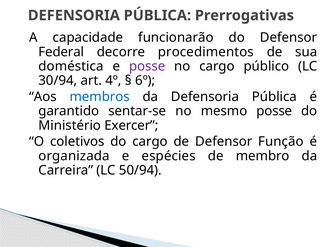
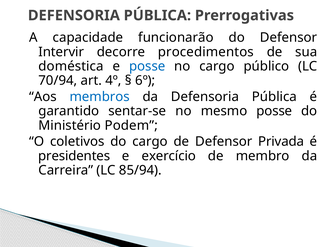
Federal: Federal -> Intervir
posse at (147, 66) colour: purple -> blue
30/94: 30/94 -> 70/94
Exercer: Exercer -> Podem
Função: Função -> Privada
organizada: organizada -> presidentes
espécies: espécies -> exercício
50/94: 50/94 -> 85/94
